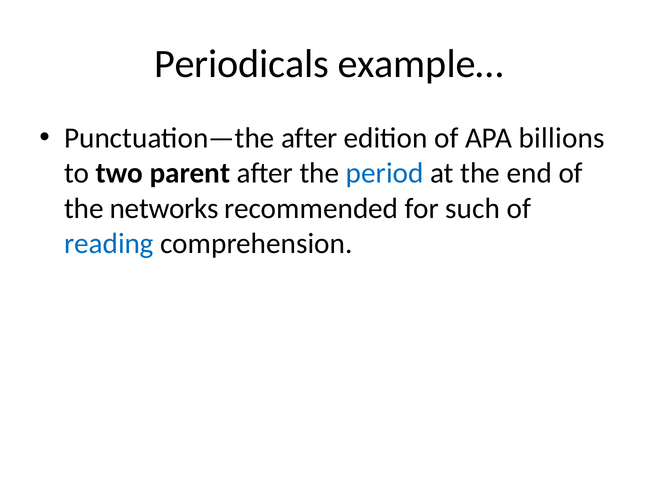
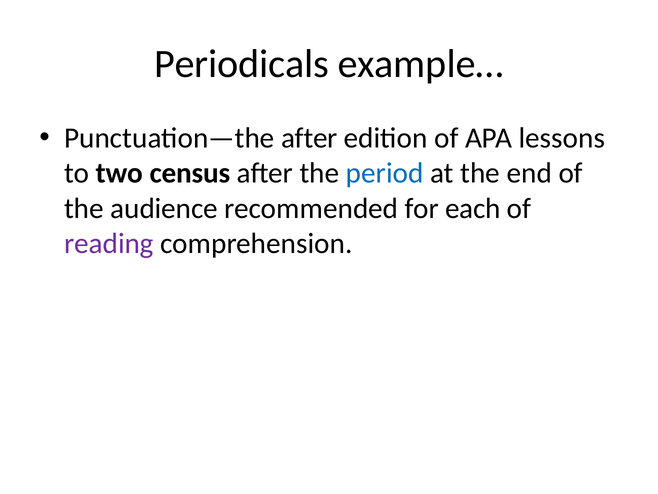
billions: billions -> lessons
parent: parent -> census
networks: networks -> audience
such: such -> each
reading colour: blue -> purple
